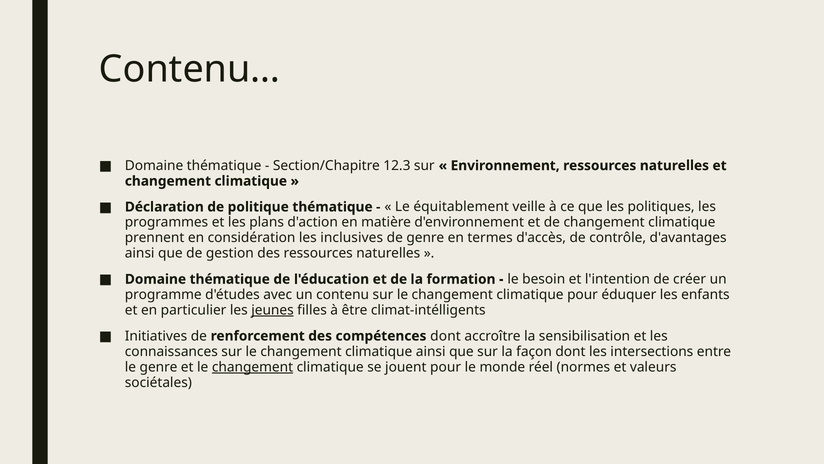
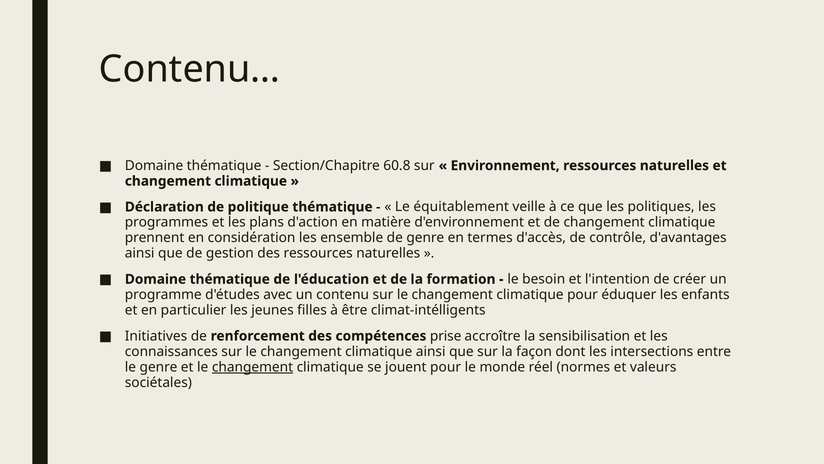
12.3: 12.3 -> 60.8
inclusives: inclusives -> ensemble
jeunes underline: present -> none
compétences dont: dont -> prise
